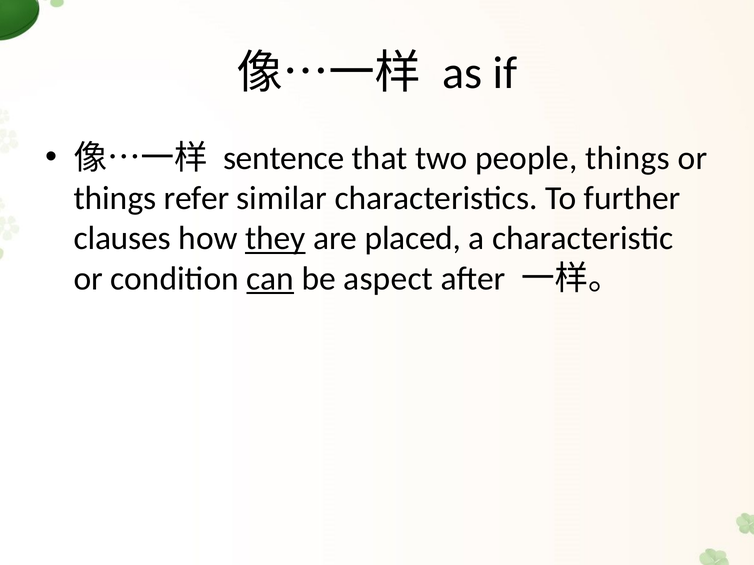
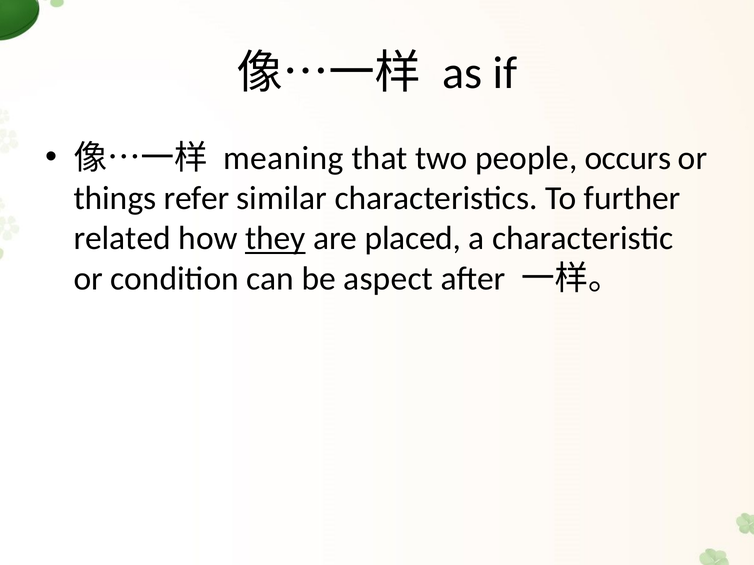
sentence: sentence -> meaning
people things: things -> occurs
clauses: clauses -> related
can underline: present -> none
